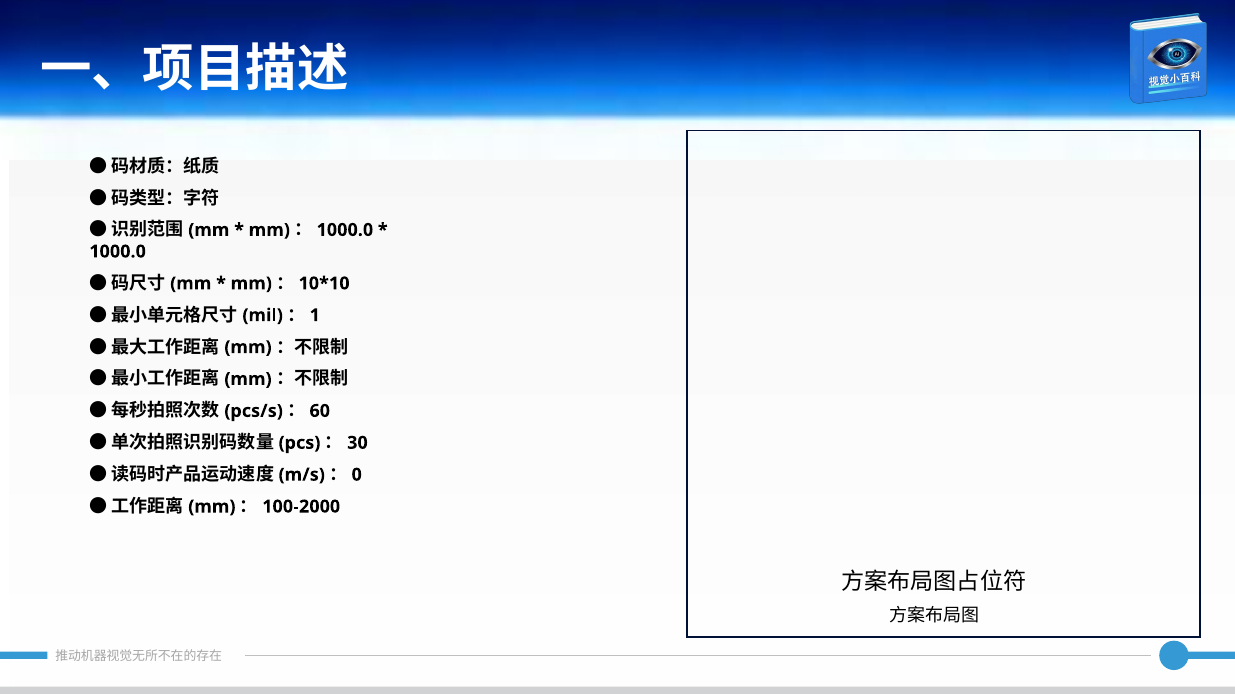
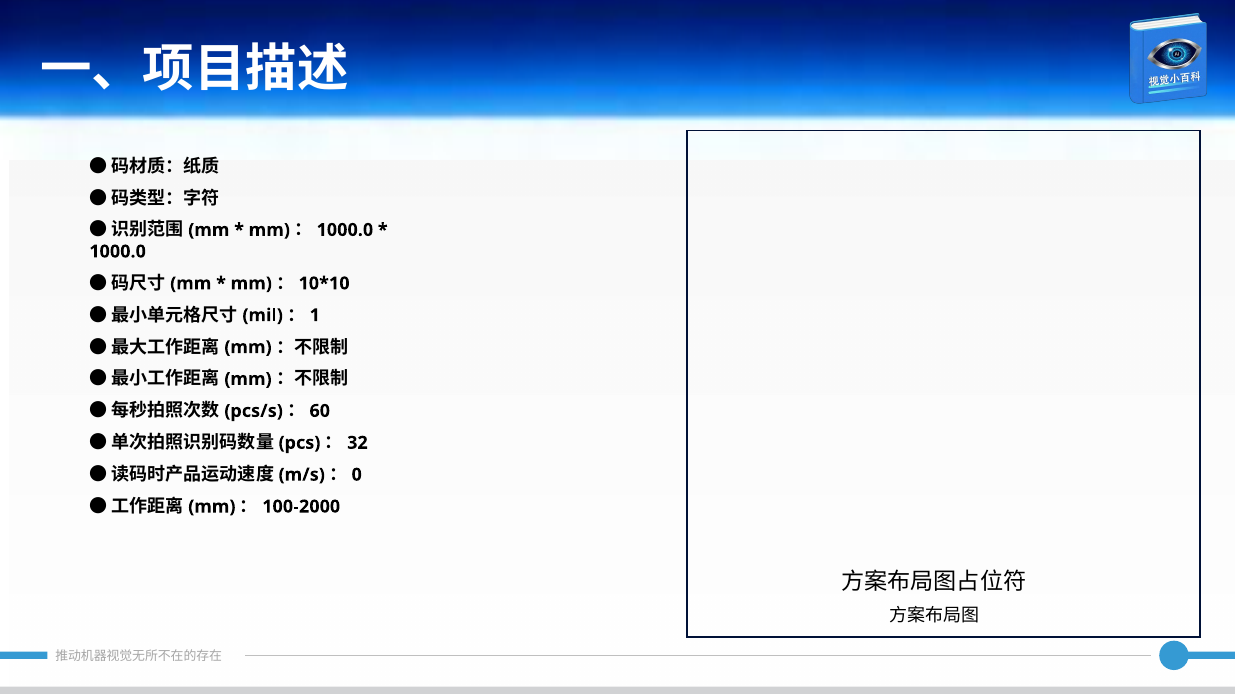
30: 30 -> 32
